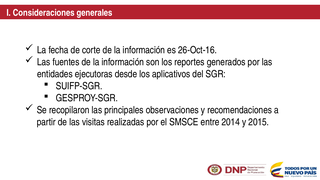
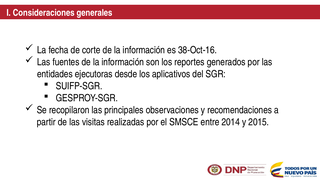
26-Oct-16: 26-Oct-16 -> 38-Oct-16
